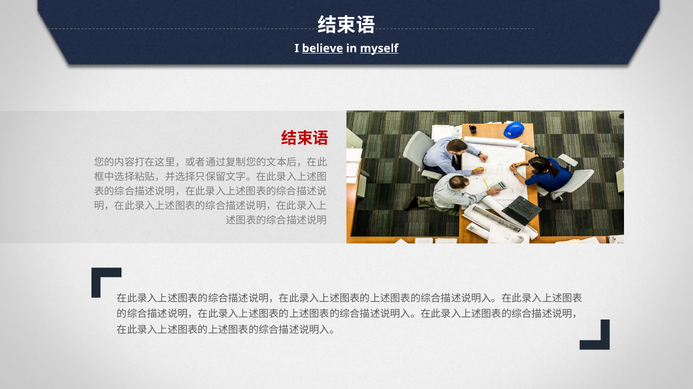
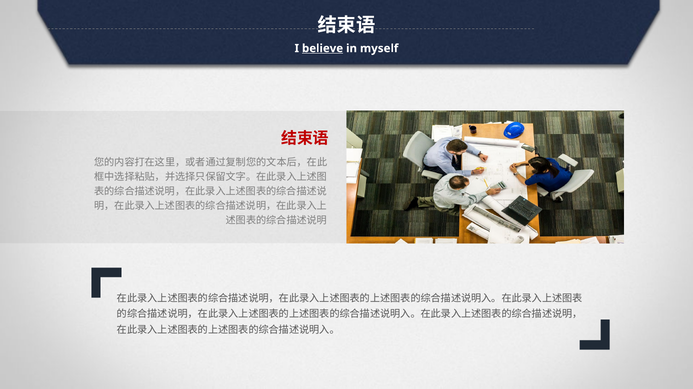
myself underline: present -> none
